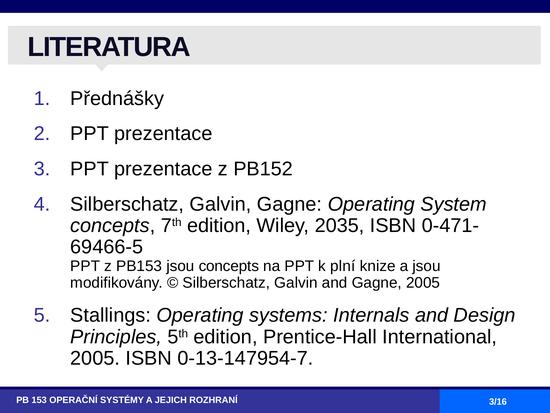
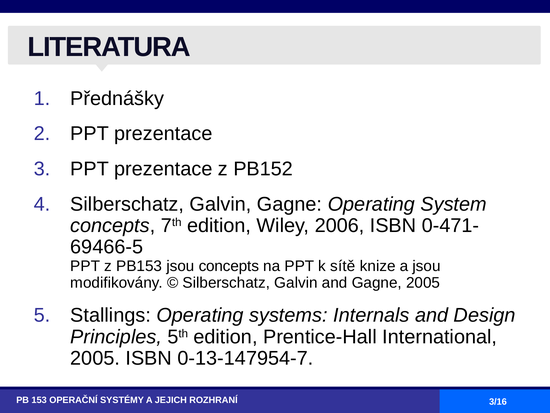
2035: 2035 -> 2006
plní: plní -> sítě
